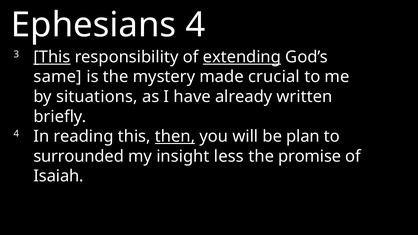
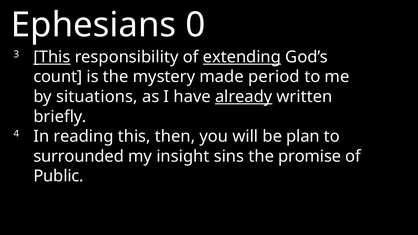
Ephesians 4: 4 -> 0
same: same -> count
crucial: crucial -> period
already underline: none -> present
then underline: present -> none
less: less -> sins
Isaiah: Isaiah -> Public
